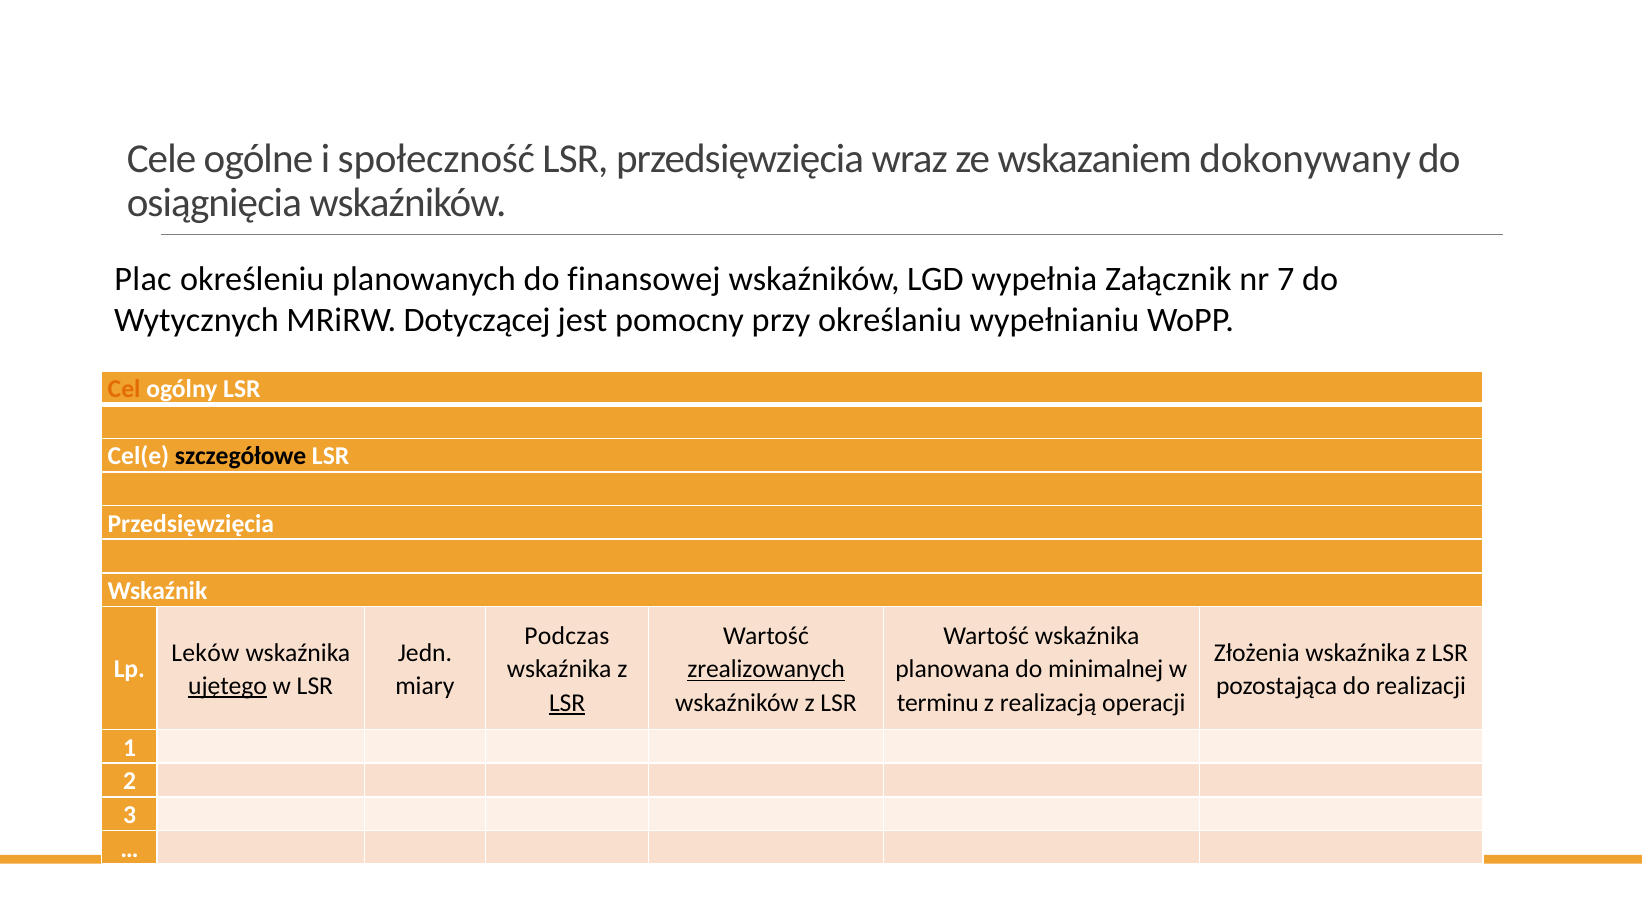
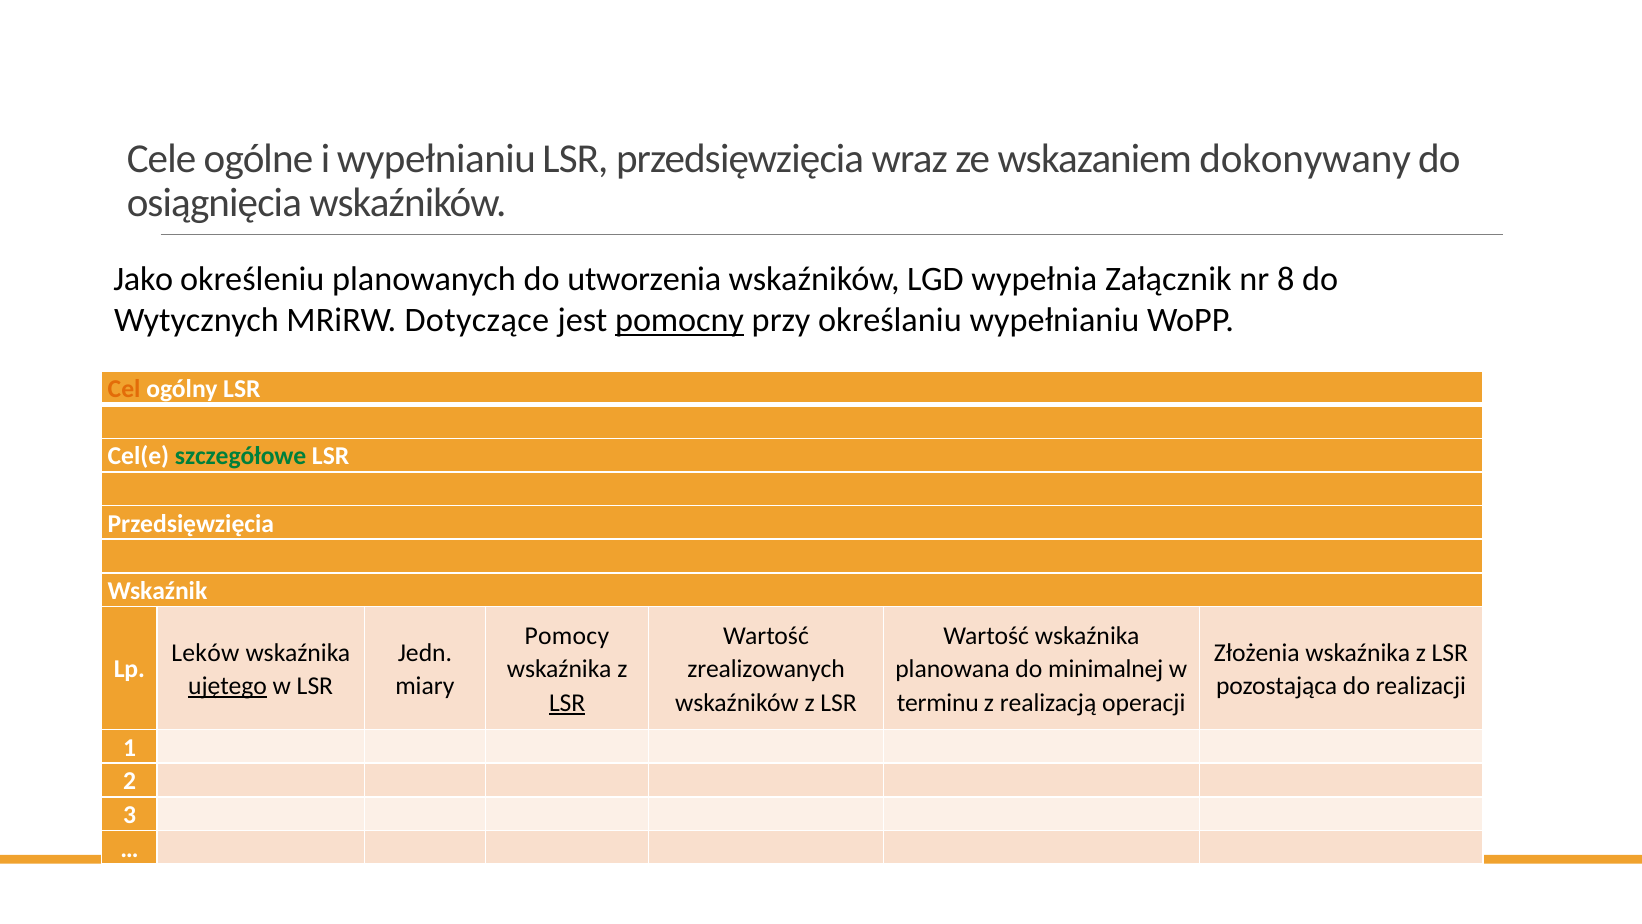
i społeczność: społeczność -> wypełnianiu
Plac: Plac -> Jako
finansowej: finansowej -> utworzenia
7: 7 -> 8
Dotyczącej: Dotyczącej -> Dotyczące
pomocny underline: none -> present
szczegółowe colour: black -> green
Podczas: Podczas -> Pomocy
zrealizowanych underline: present -> none
